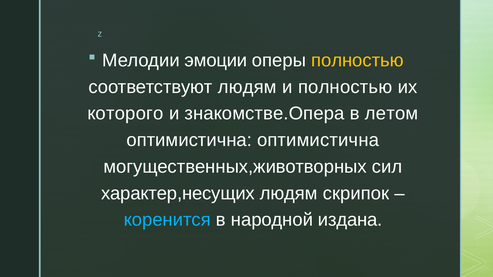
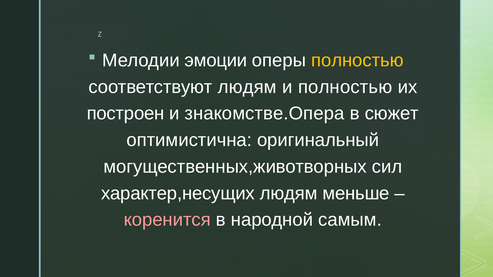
которого: которого -> построен
летом: летом -> сюжет
оптимистична оптимистична: оптимистична -> оригинальный
скрипок: скрипок -> меньше
коренится colour: light blue -> pink
издана: издана -> самым
